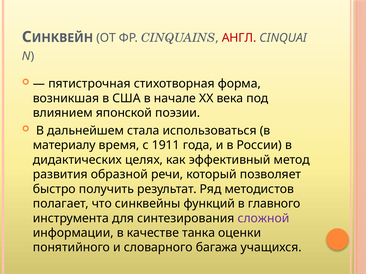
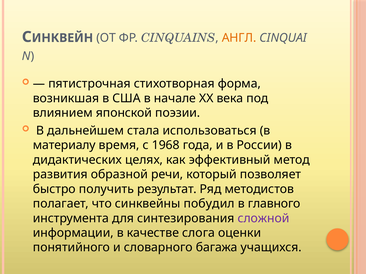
АНГЛ colour: red -> orange
1911: 1911 -> 1968
функций: функций -> побудил
танка: танка -> слога
